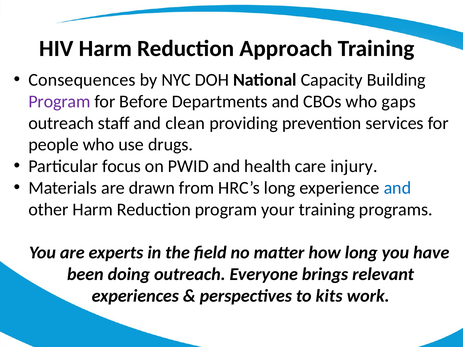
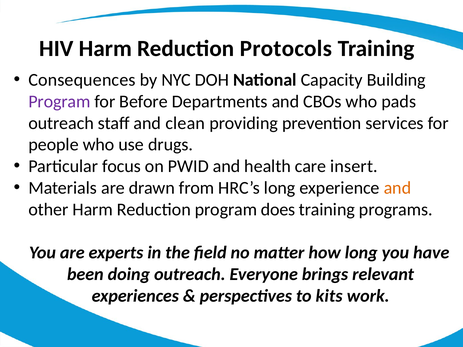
Approach: Approach -> Protocols
gaps: gaps -> pads
injury: injury -> insert
and at (397, 188) colour: blue -> orange
your: your -> does
